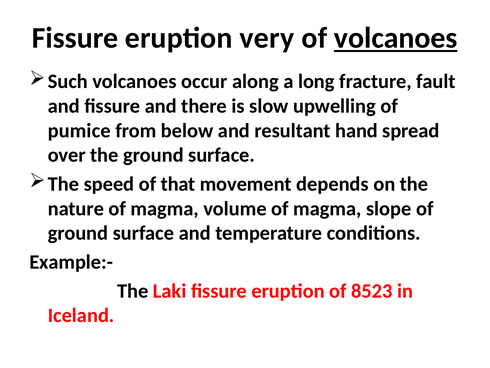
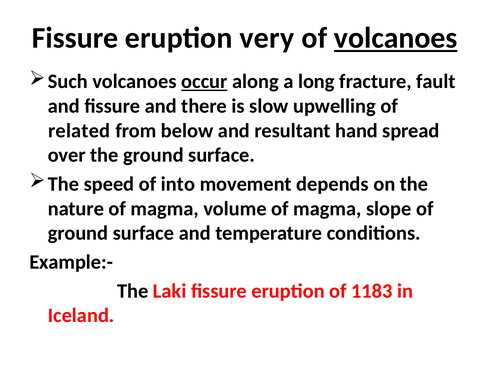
occur underline: none -> present
pumice: pumice -> related
that: that -> into
8523: 8523 -> 1183
